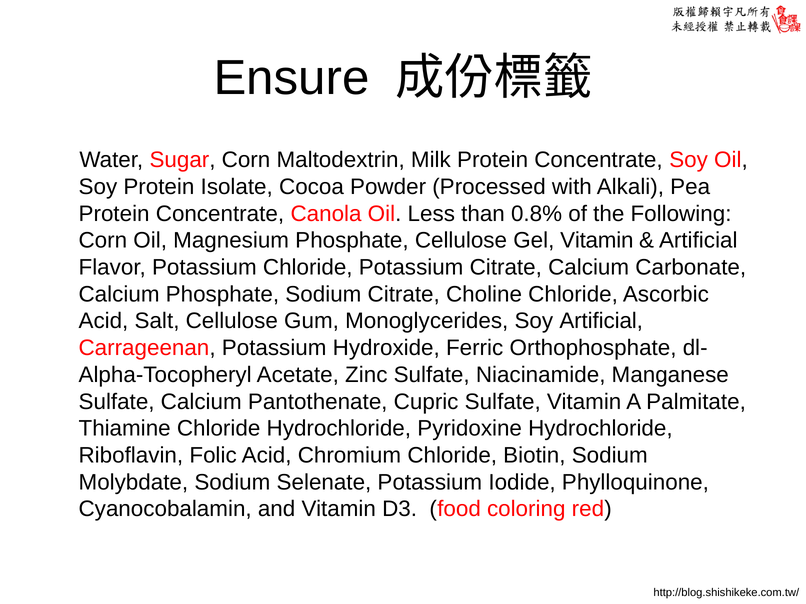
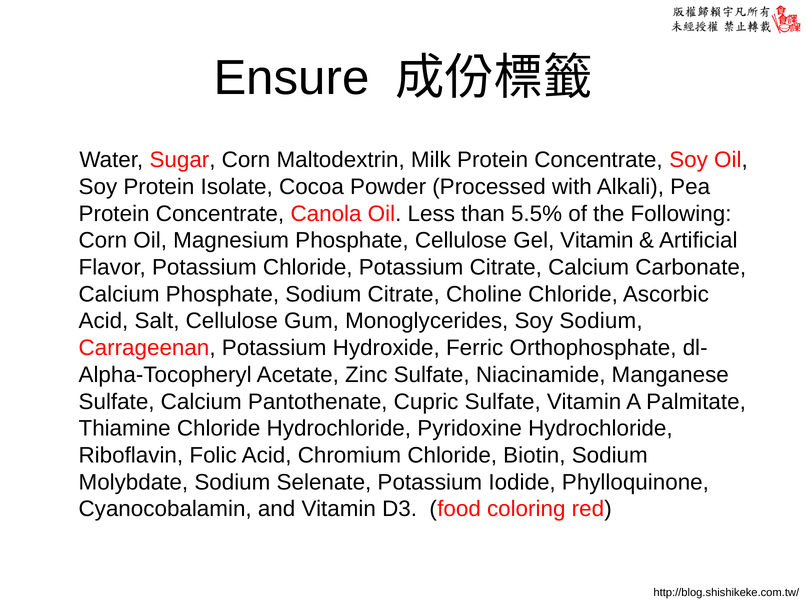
0.8%: 0.8% -> 5.5%
Soy Artificial: Artificial -> Sodium
